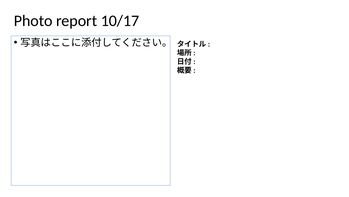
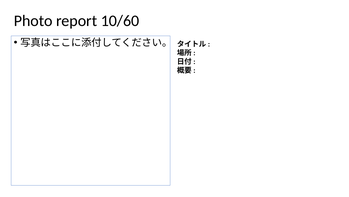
10/17: 10/17 -> 10/60
